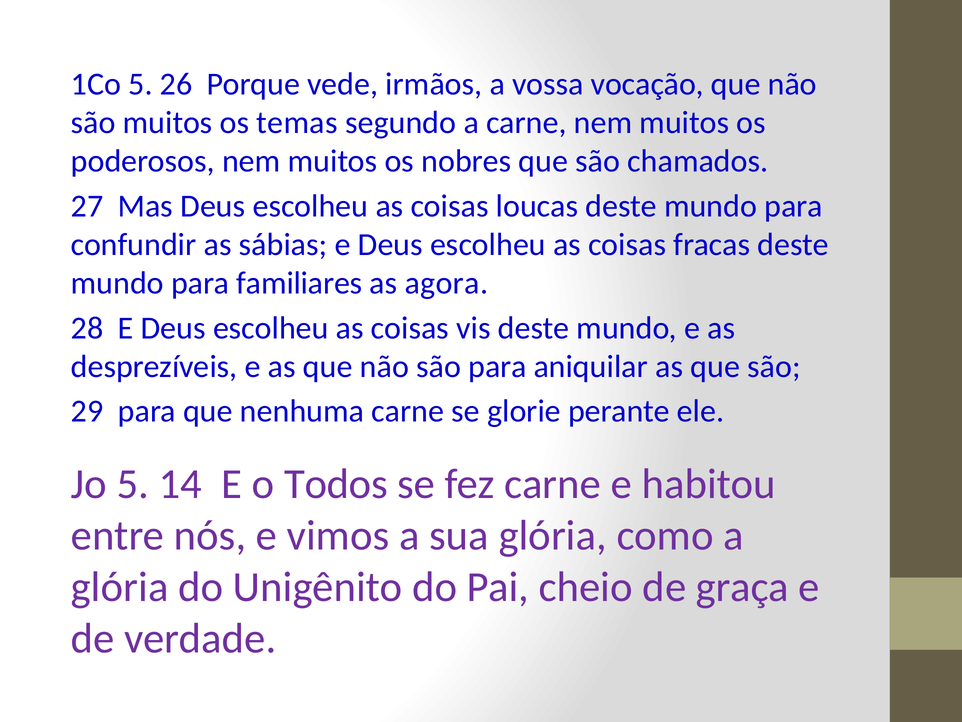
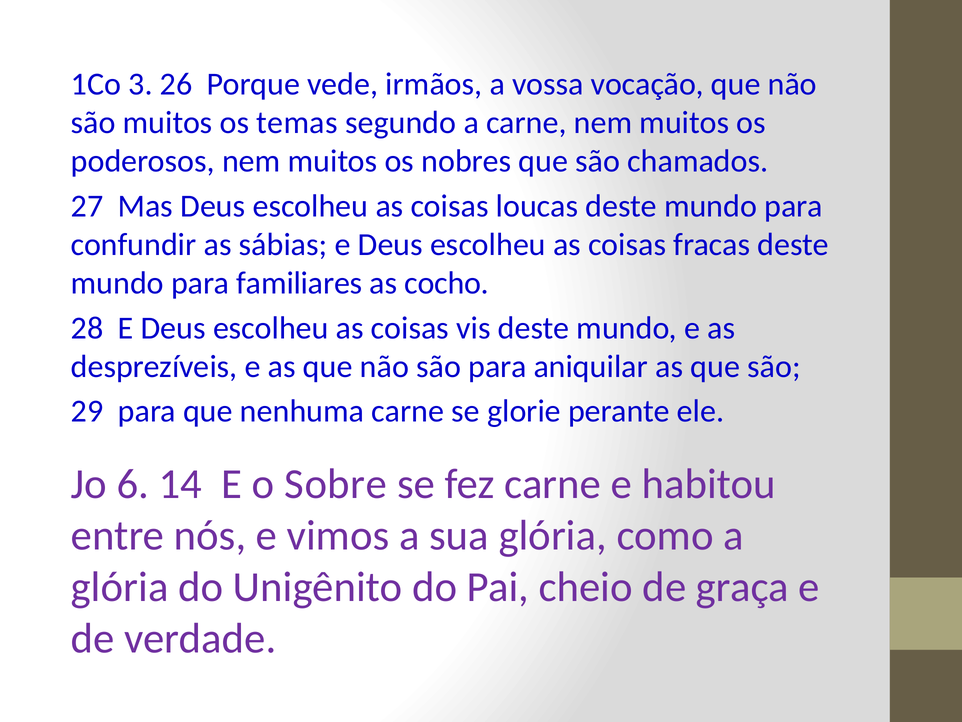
1Co 5: 5 -> 3
agora: agora -> cocho
Jo 5: 5 -> 6
Todos: Todos -> Sobre
